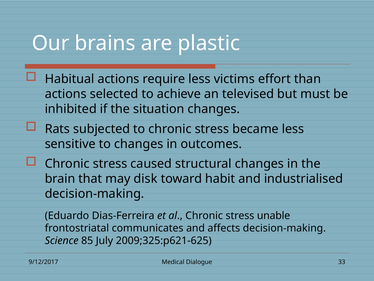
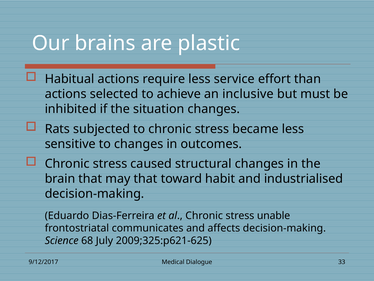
victims: victims -> service
televised: televised -> inclusive
may disk: disk -> that
85: 85 -> 68
